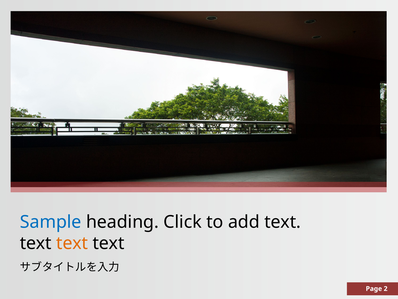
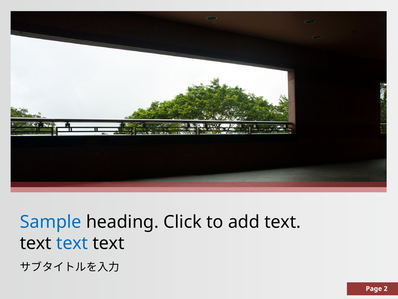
text at (72, 243) colour: orange -> blue
